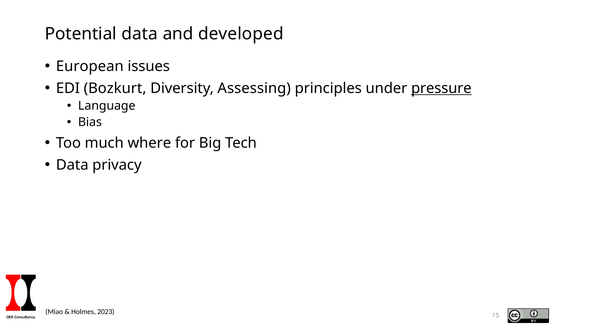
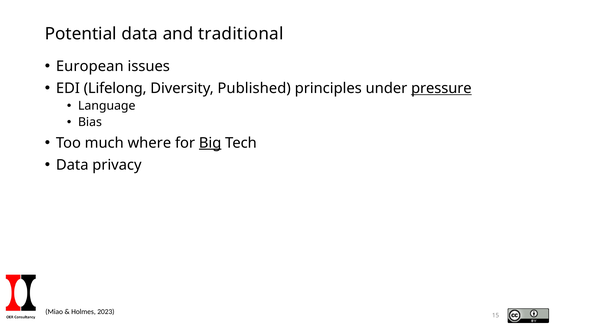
developed: developed -> traditional
Bozkurt: Bozkurt -> Lifelong
Assessing: Assessing -> Published
Big underline: none -> present
